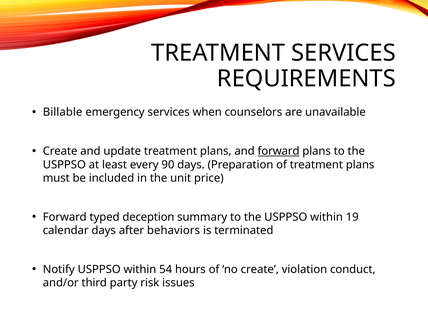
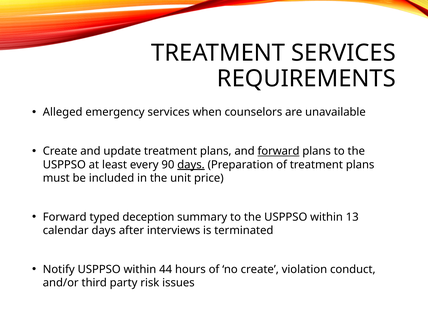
Billable: Billable -> Alleged
days at (191, 165) underline: none -> present
19: 19 -> 13
behaviors: behaviors -> interviews
54: 54 -> 44
